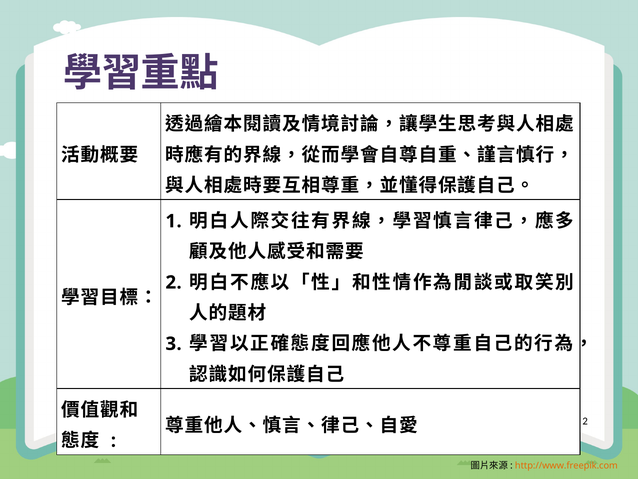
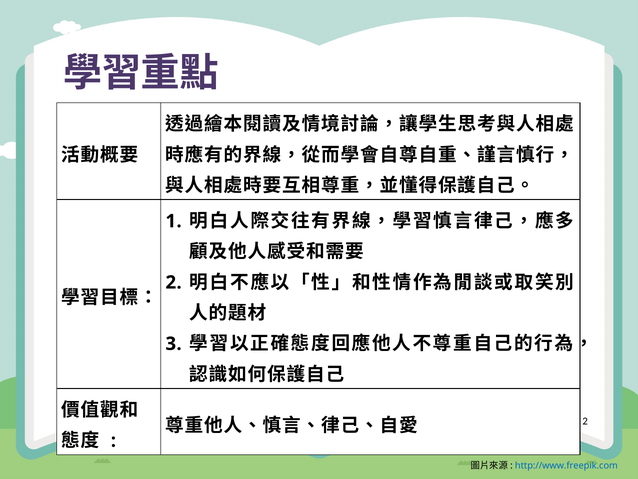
http://www.freepik.com colour: orange -> blue
